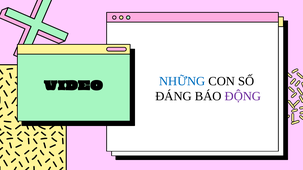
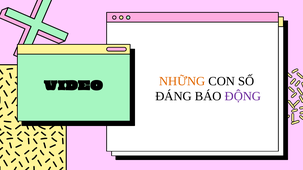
NHỮNG colour: blue -> orange
